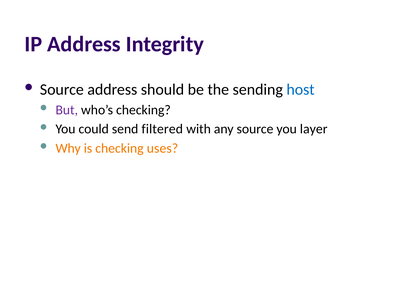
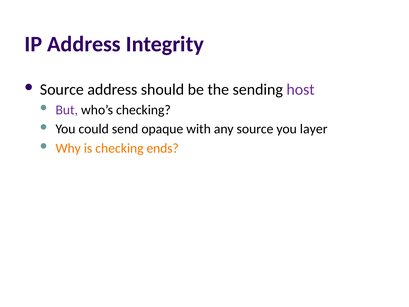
host colour: blue -> purple
filtered: filtered -> opaque
uses: uses -> ends
